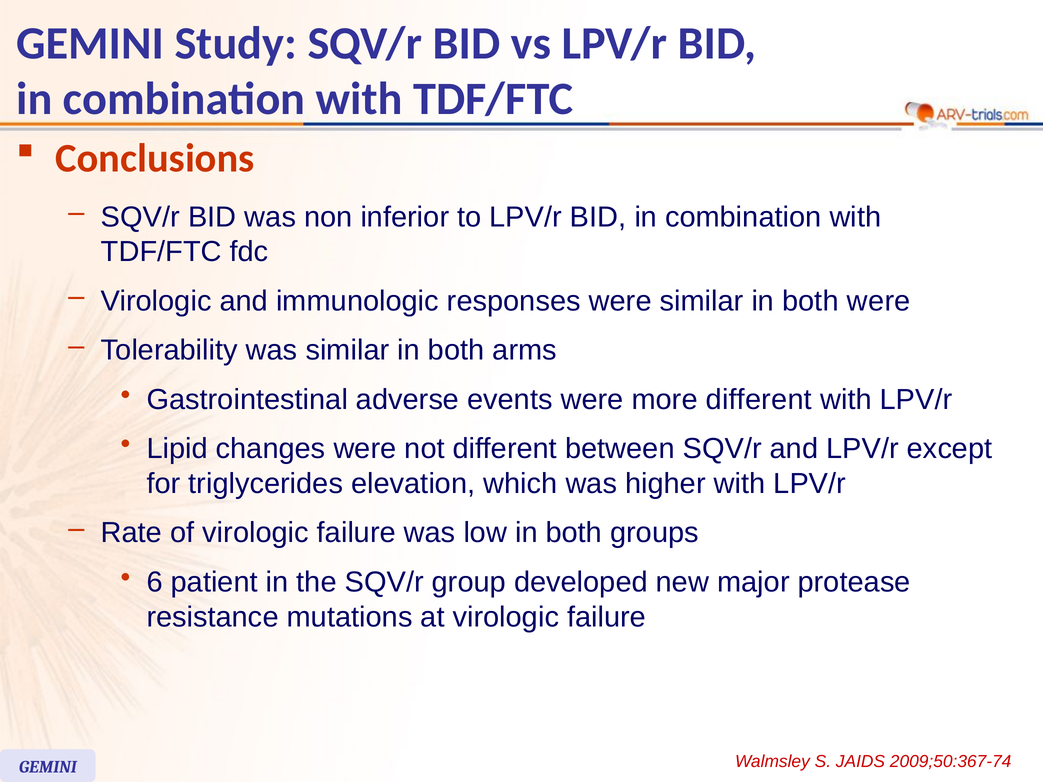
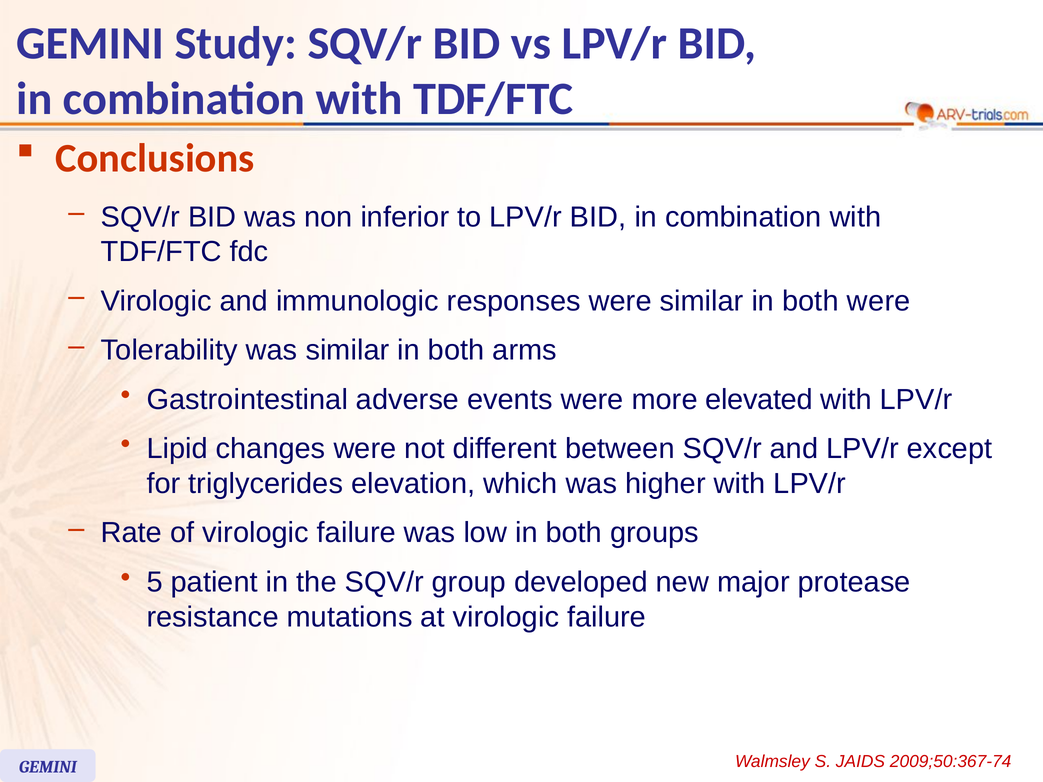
more different: different -> elevated
6: 6 -> 5
